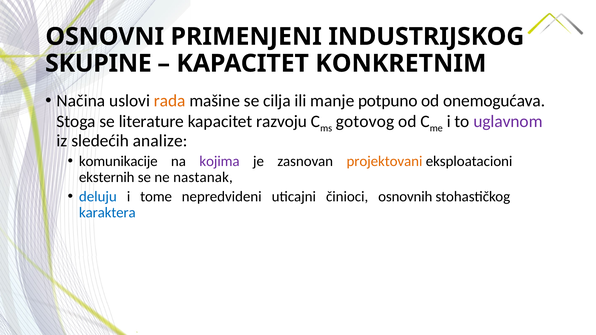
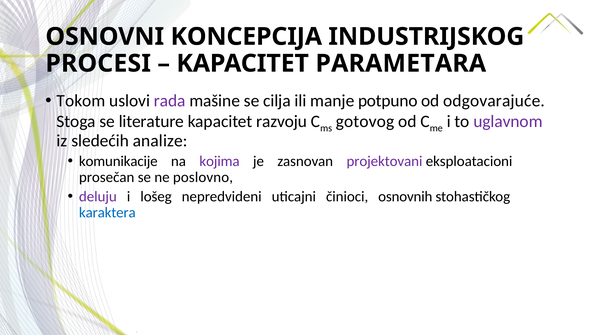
PRIMENJENI: PRIMENJENI -> KONCEPCIJA
SKUPINE: SKUPINE -> PROCESI
KONKRETNIM: KONKRETNIM -> PARAMETARA
Načina: Načina -> Tokom
rada colour: orange -> purple
onemogućava: onemogućava -> odgovarajuće
projektovani colour: orange -> purple
eksternih: eksternih -> prosečan
nastanak: nastanak -> poslovno
deluju colour: blue -> purple
tome: tome -> lošeg
